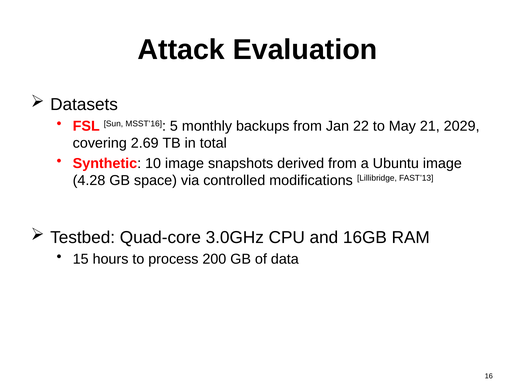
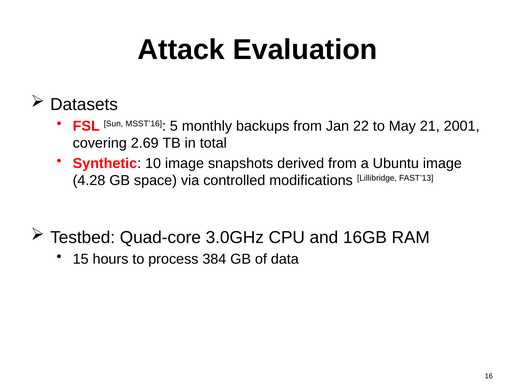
2029: 2029 -> 2001
200: 200 -> 384
